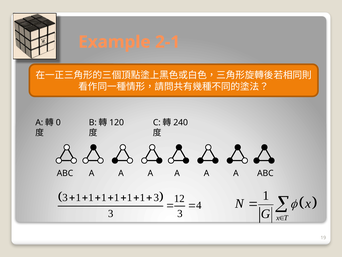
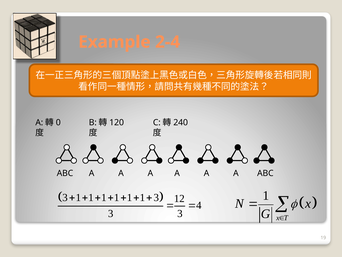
2-1: 2-1 -> 2-4
